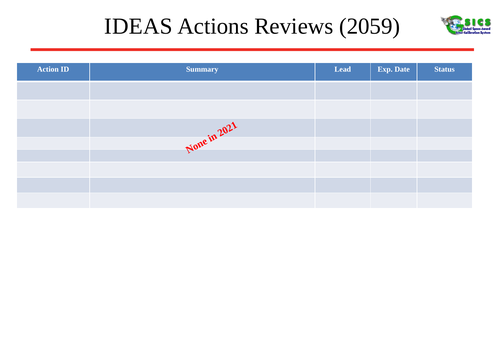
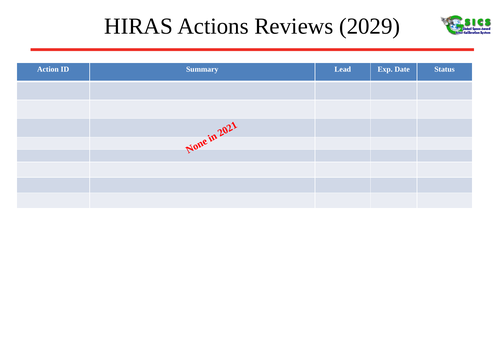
IDEAS: IDEAS -> HIRAS
2059: 2059 -> 2029
